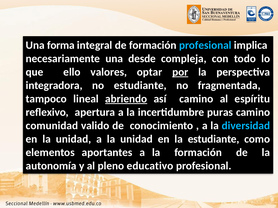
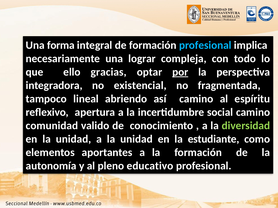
desde: desde -> lograr
valores: valores -> gracias
no estudiante: estudiante -> existencial
abriendo underline: present -> none
puras: puras -> social
diversidad colour: light blue -> light green
